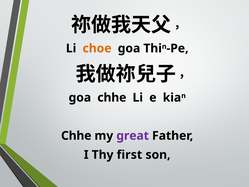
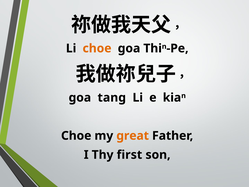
goa chhe: chhe -> tang
Chhe at (76, 136): Chhe -> Choe
great colour: purple -> orange
